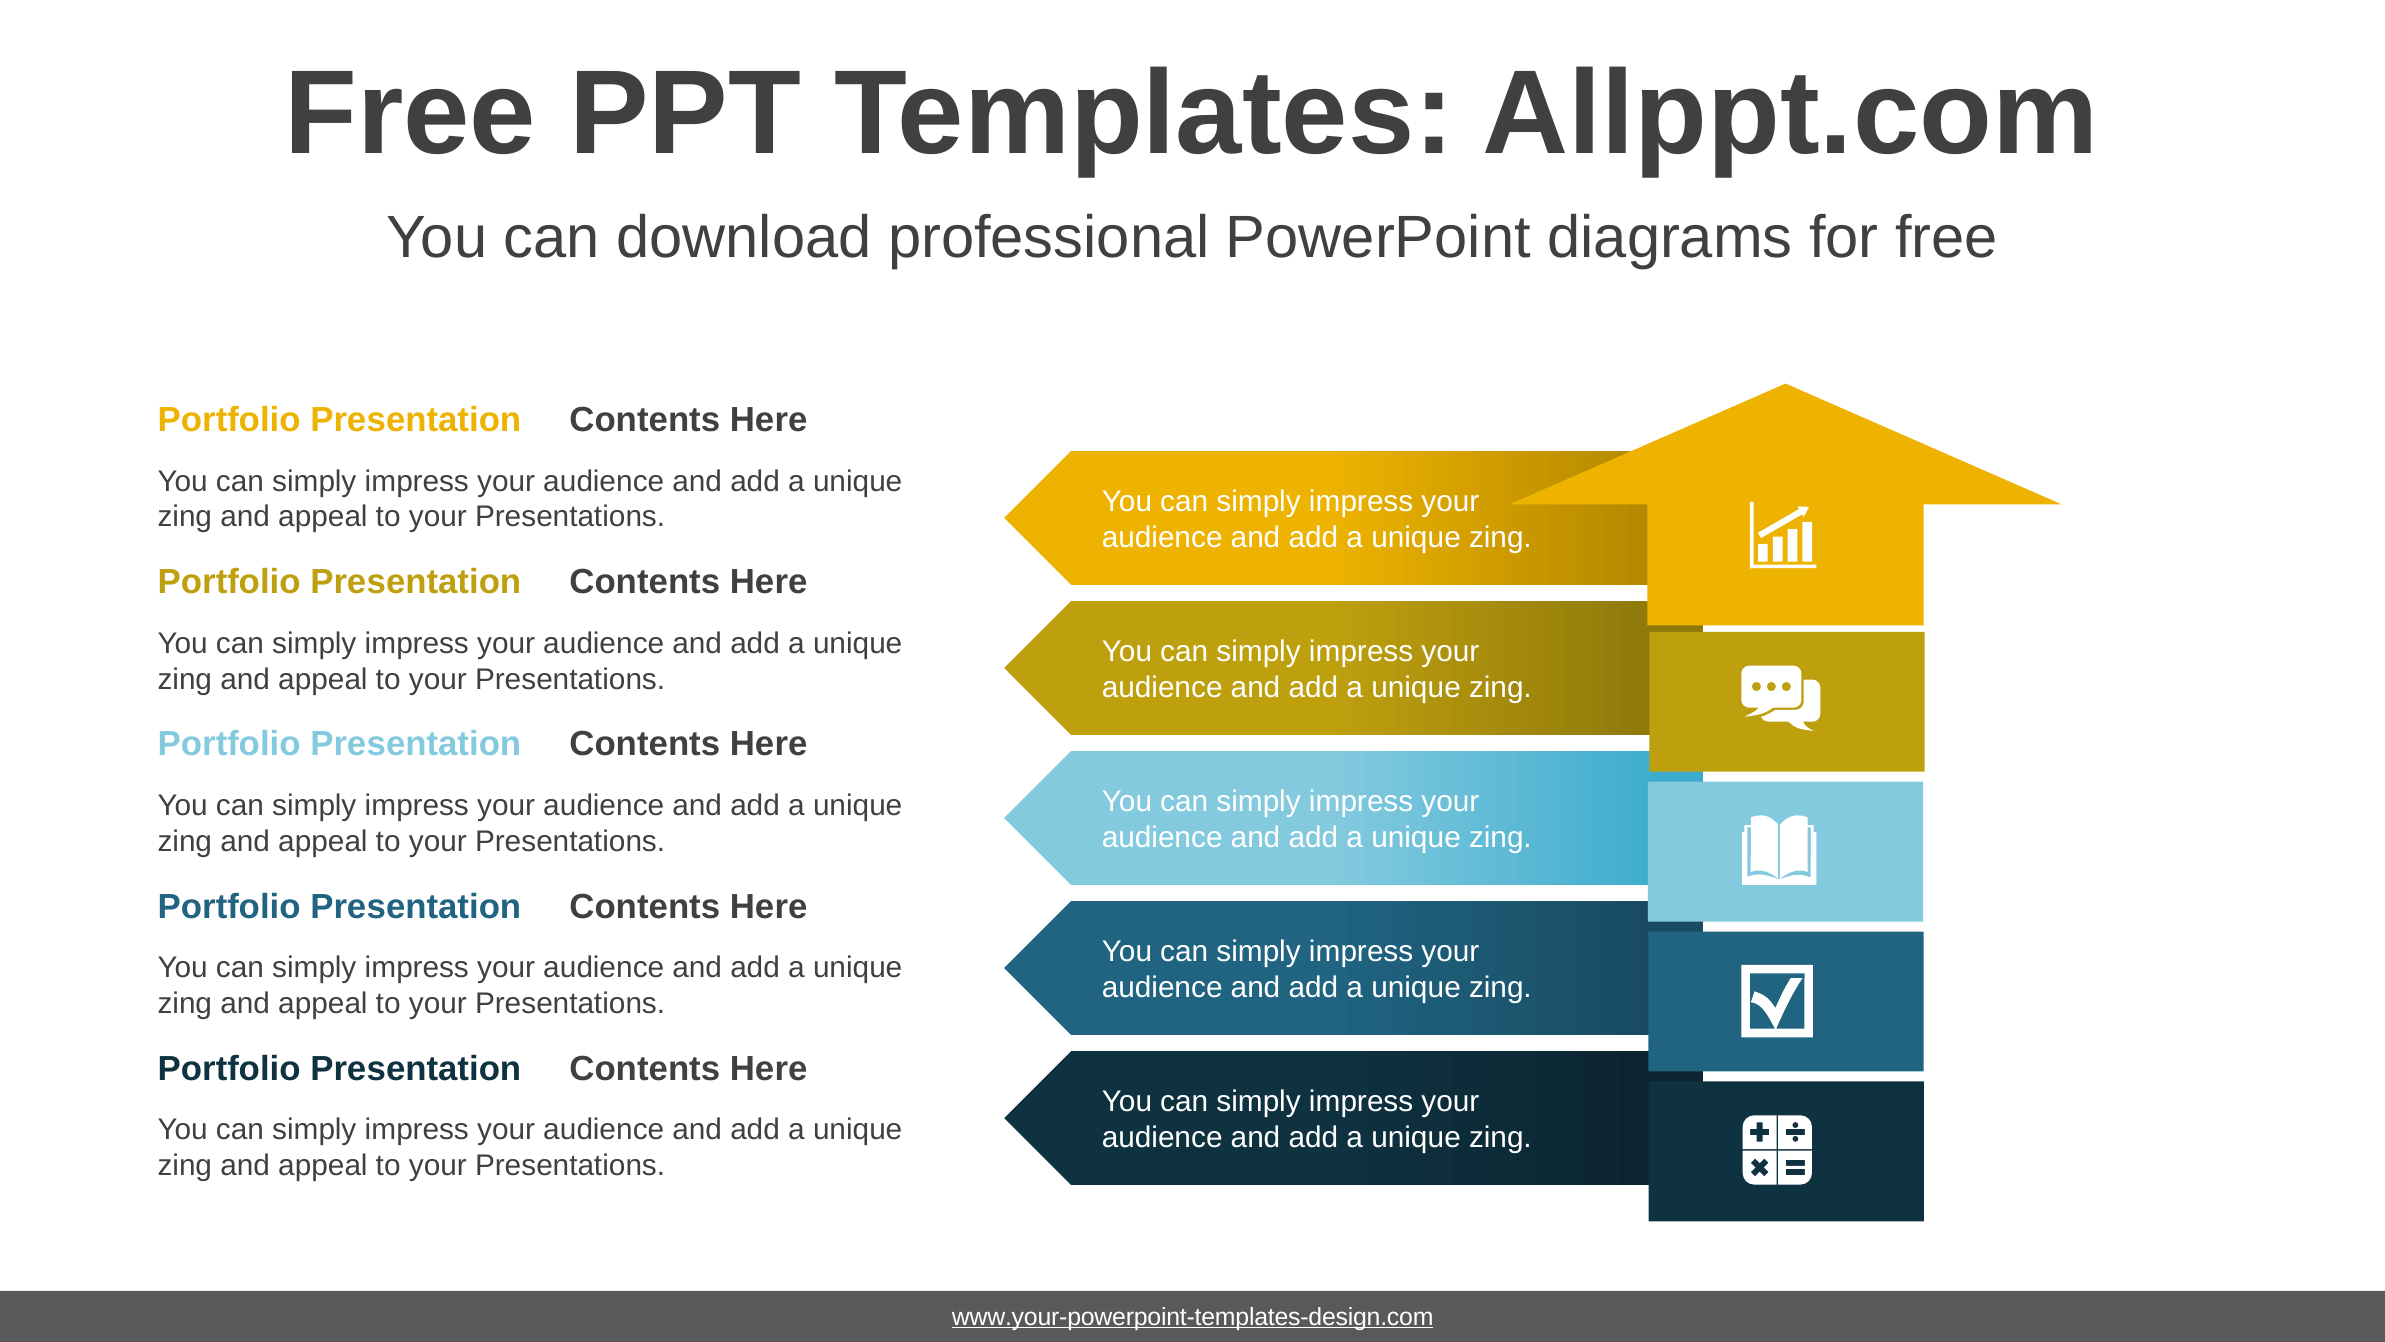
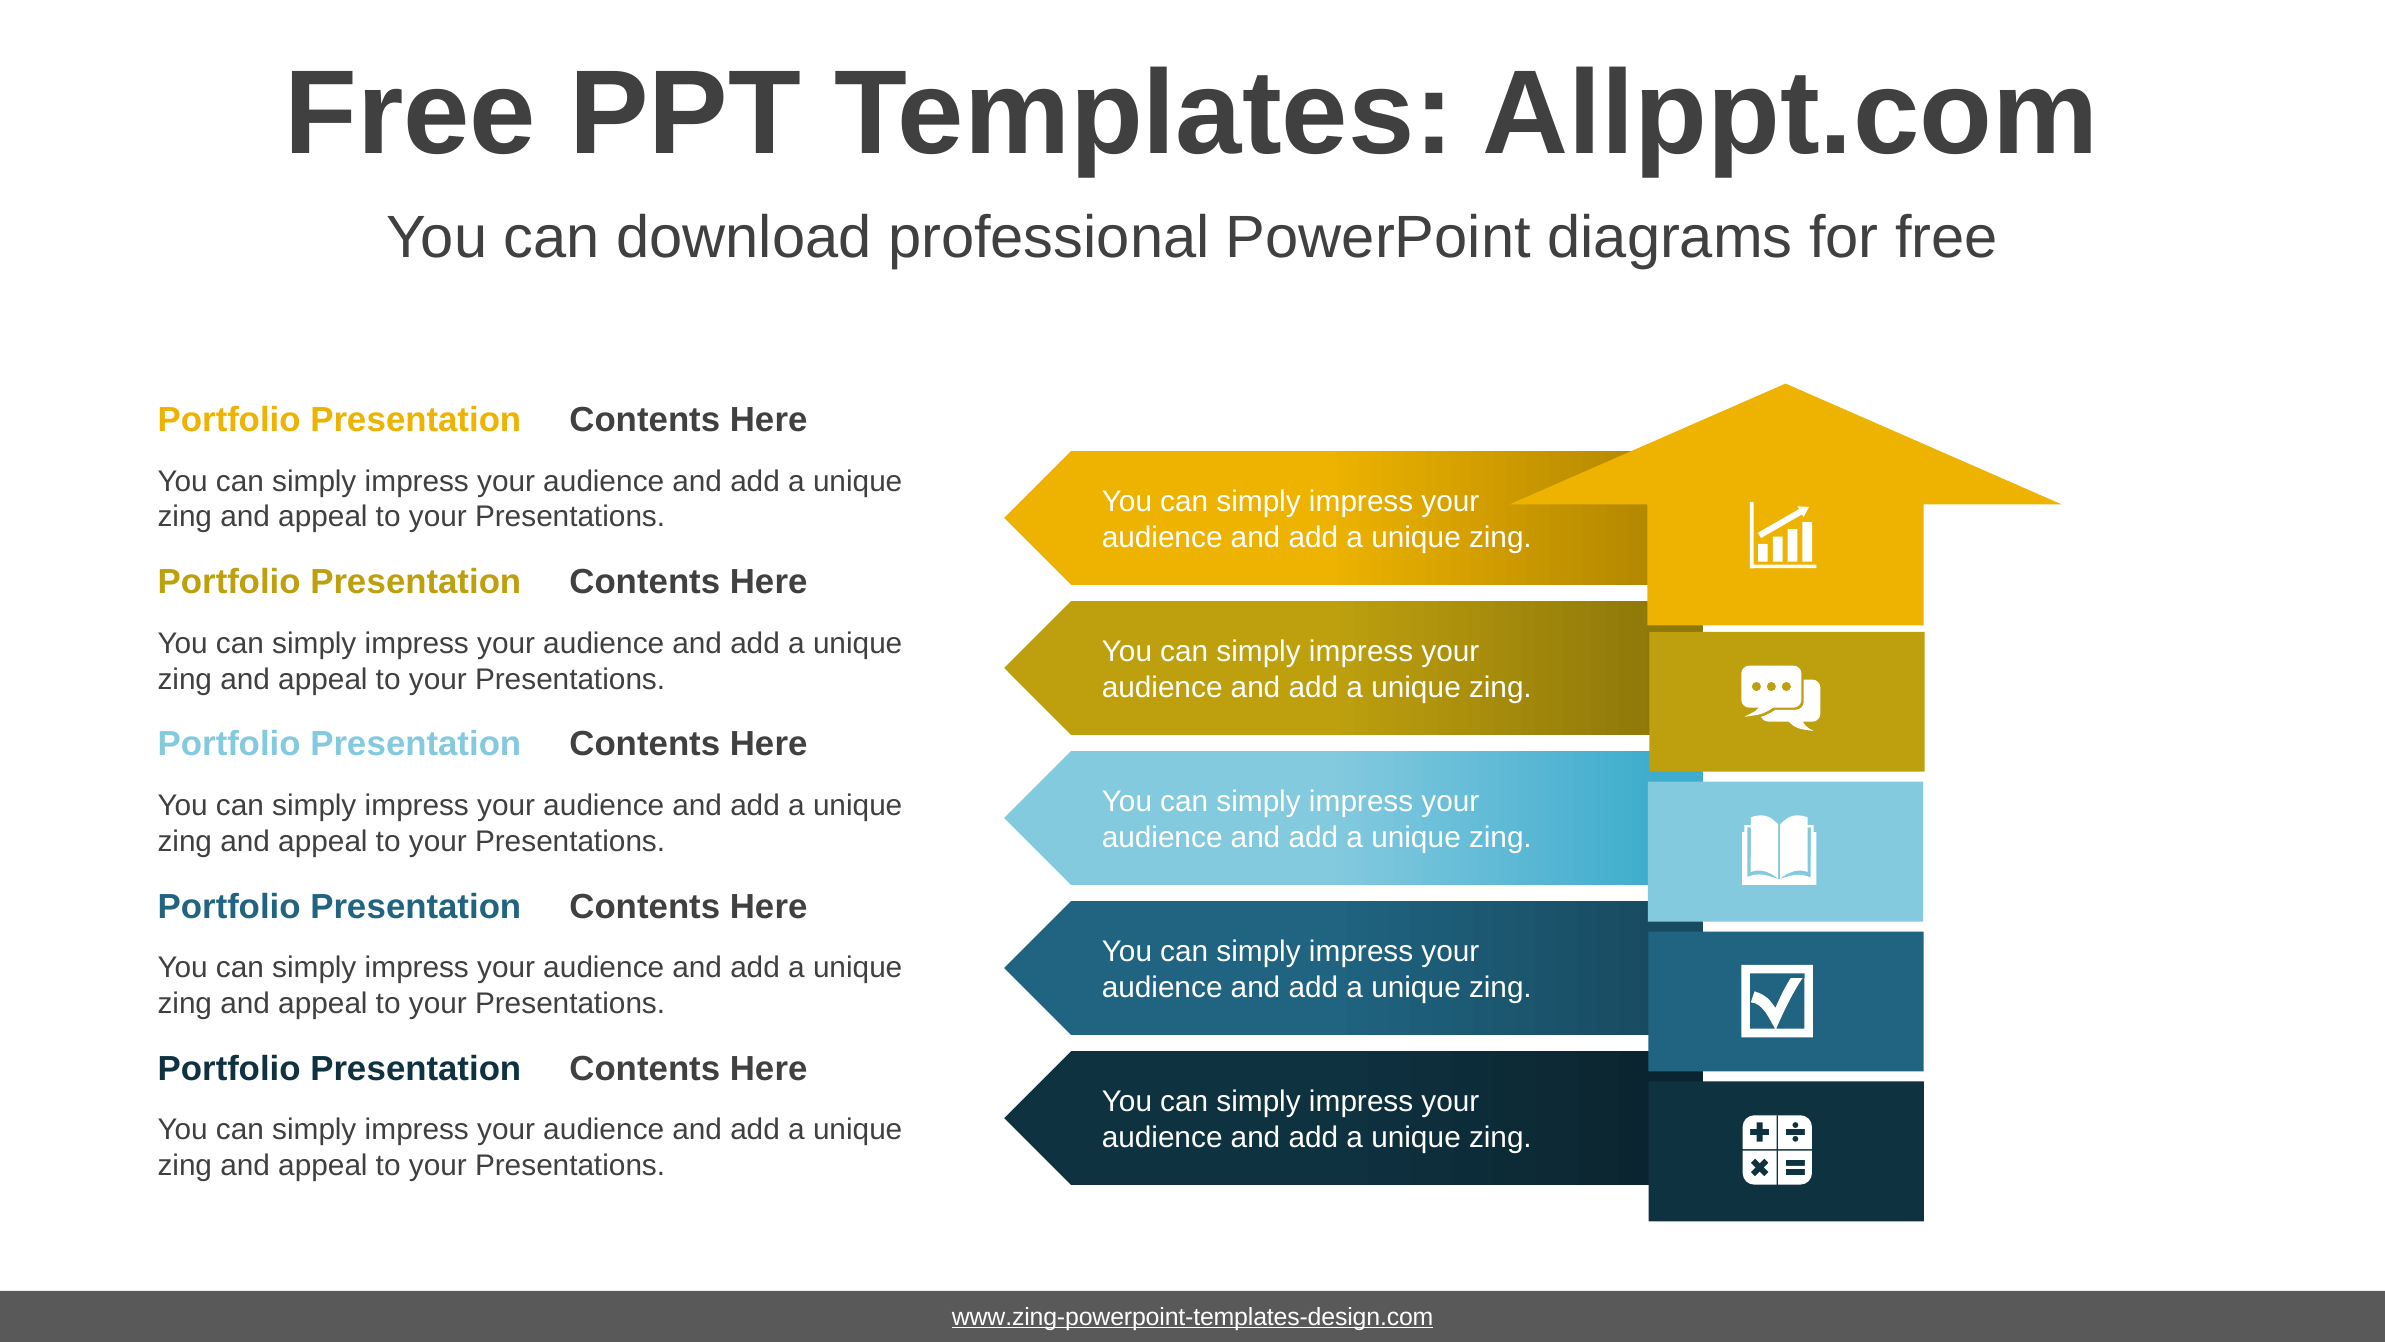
www.your-powerpoint-templates-design.com: www.your-powerpoint-templates-design.com -> www.zing-powerpoint-templates-design.com
